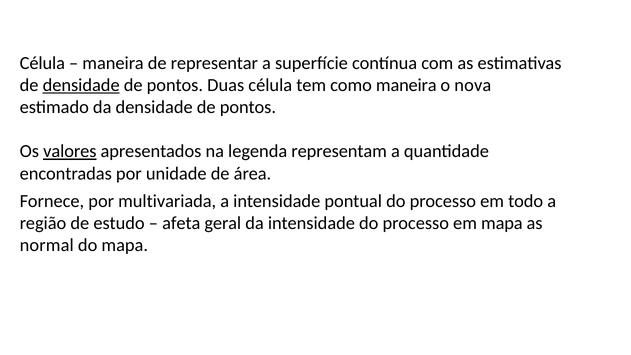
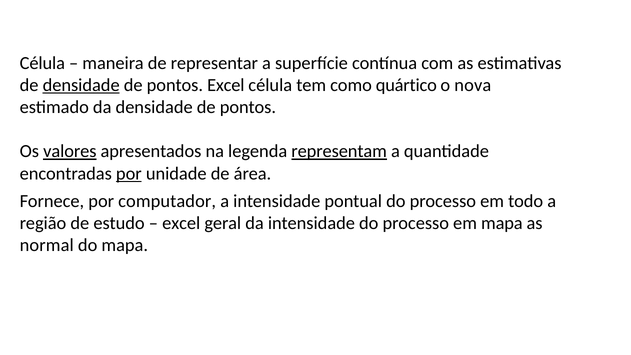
pontos Duas: Duas -> Excel
como maneira: maneira -> quártico
representam underline: none -> present
por at (129, 173) underline: none -> present
multivariada: multivariada -> computador
afeta at (181, 223): afeta -> excel
